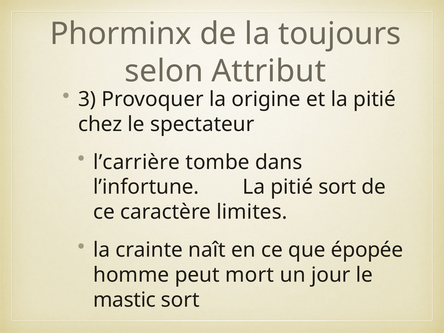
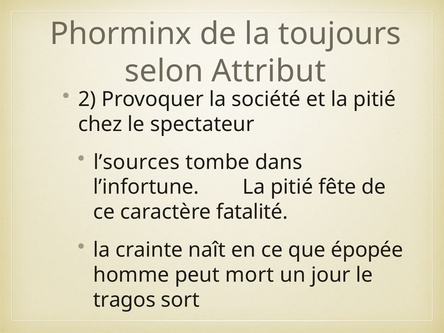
3: 3 -> 2
origine: origine -> société
l’carrière: l’carrière -> l’sources
pitié sort: sort -> fête
limites: limites -> fatalité
mastic: mastic -> tragos
